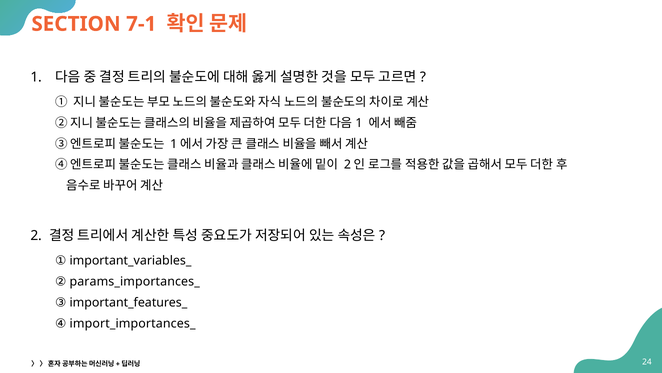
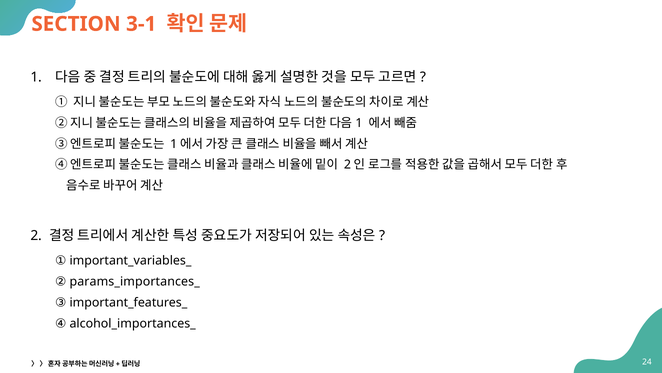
7-1: 7-1 -> 3-1
import_importances_: import_importances_ -> alcohol_importances_
